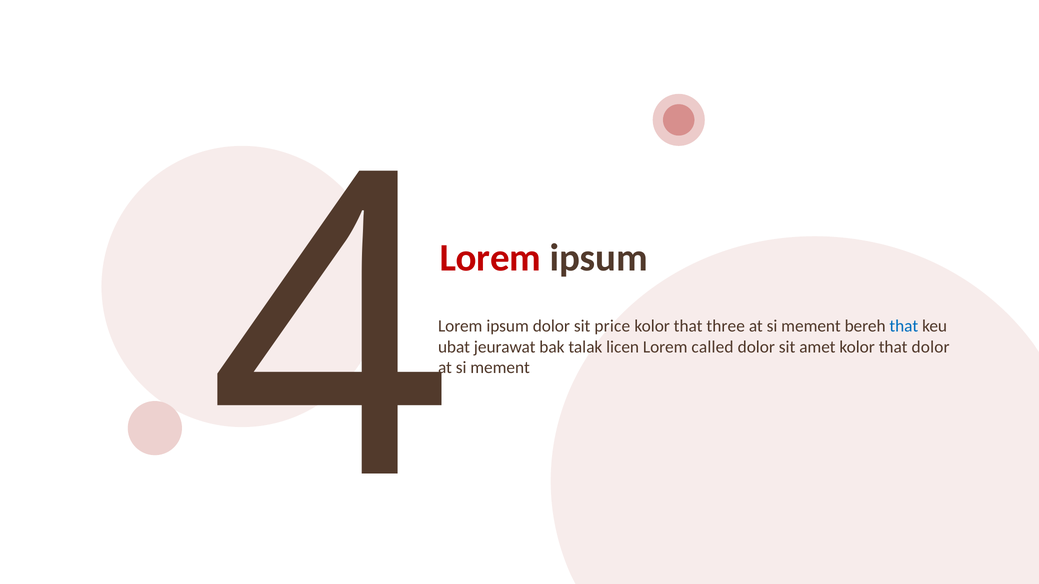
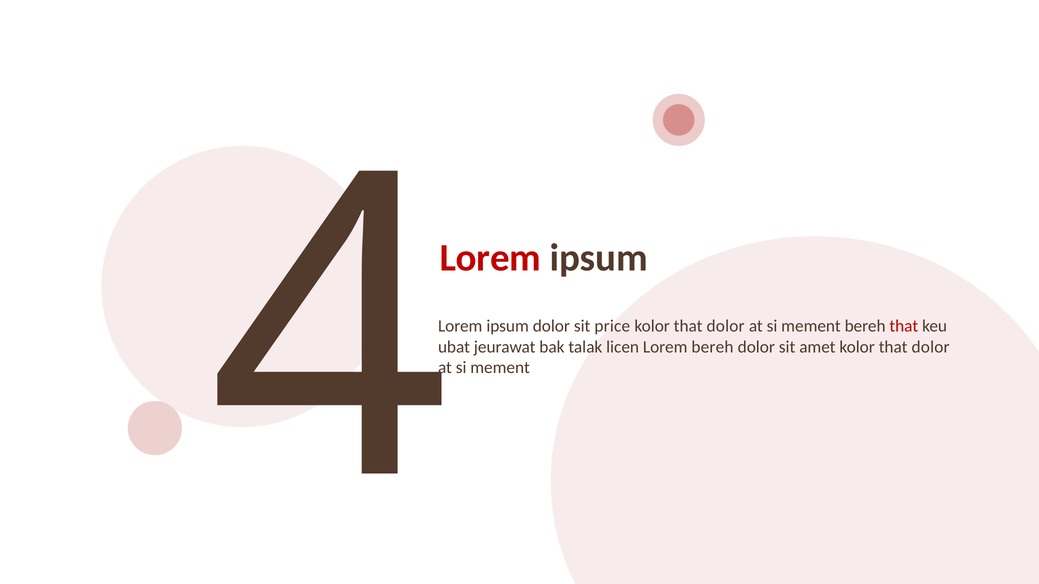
three at (726, 326): three -> dolor
that at (904, 326) colour: blue -> red
Lorem called: called -> bereh
